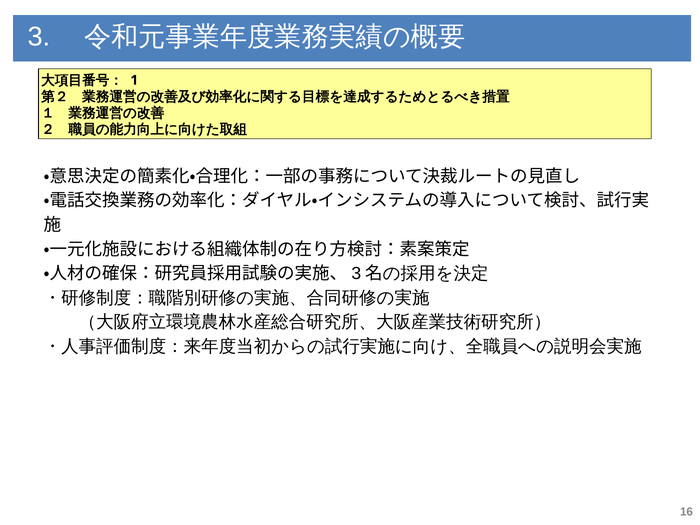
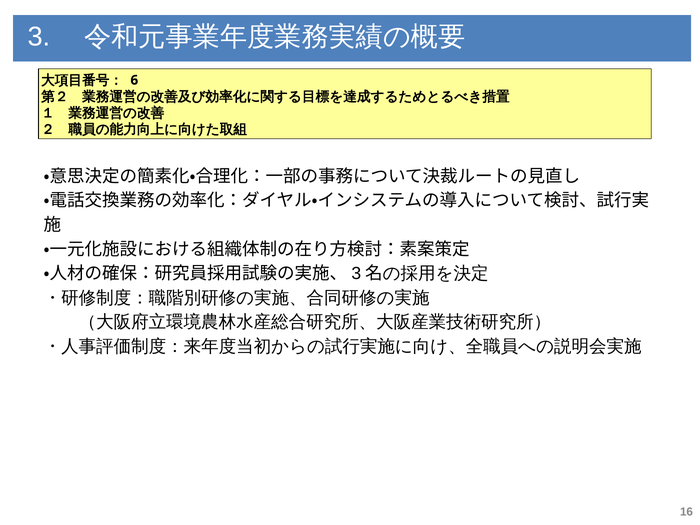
1: 1 -> 6
